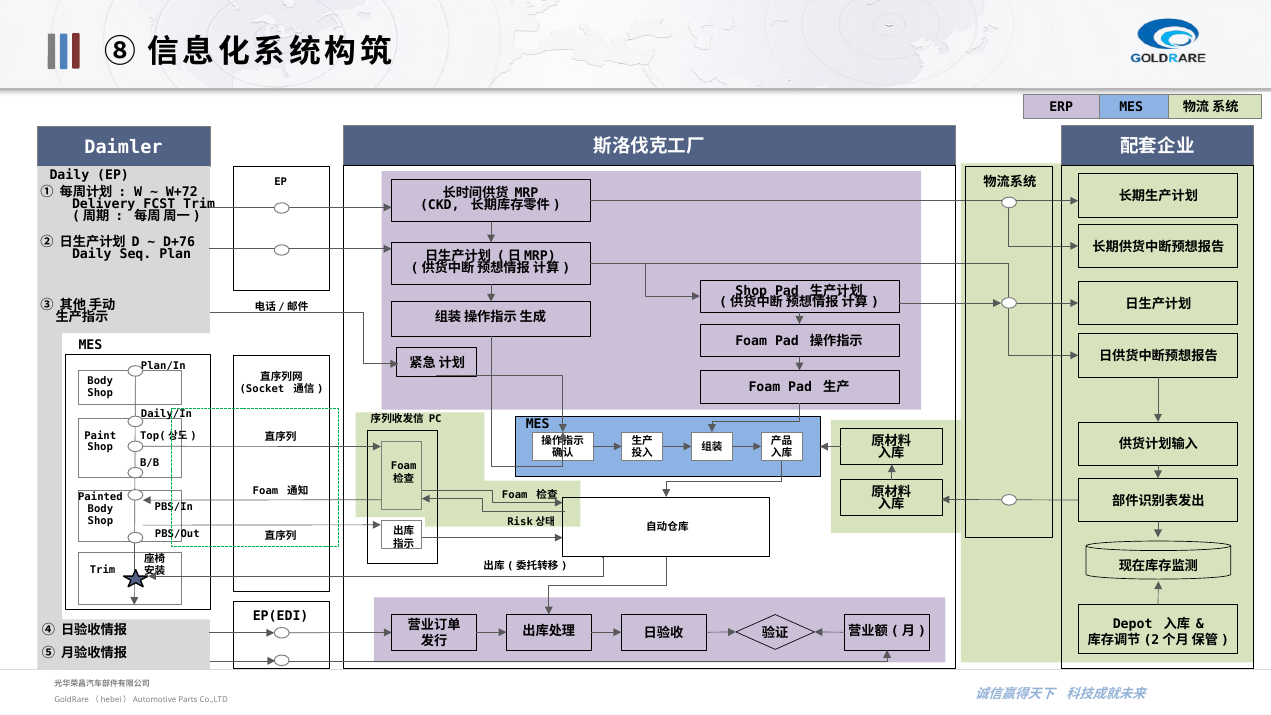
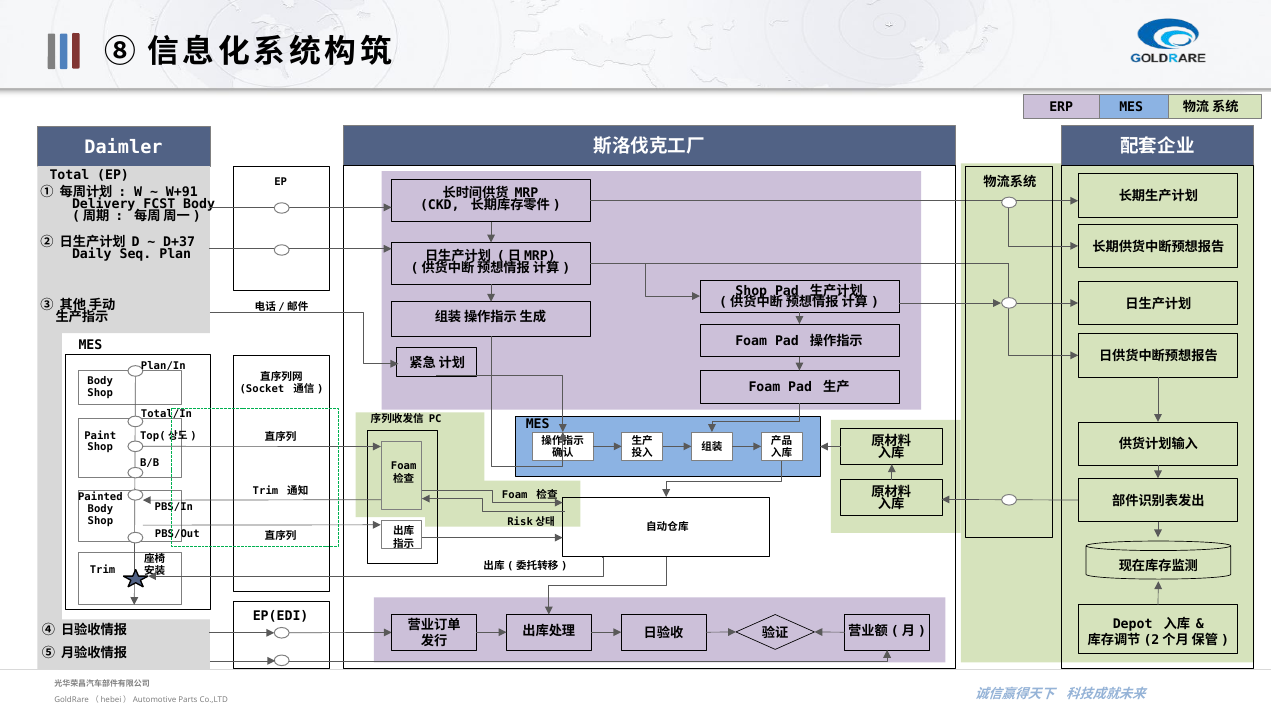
Daily at (69, 175): Daily -> Total
W+72: W+72 -> W+91
FCST Trim: Trim -> Body
D+76: D+76 -> D+37
Daily/In: Daily/In -> Total/In
Foam at (265, 491): Foam -> Trim
